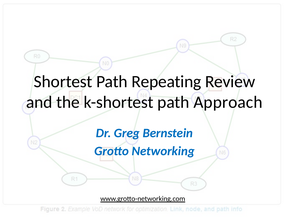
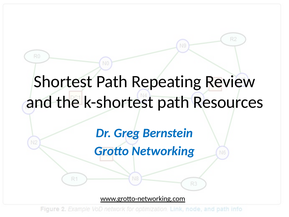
Approach: Approach -> Resources
